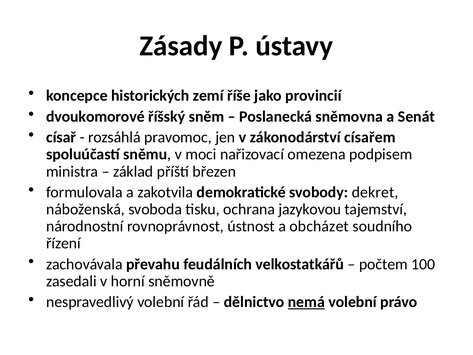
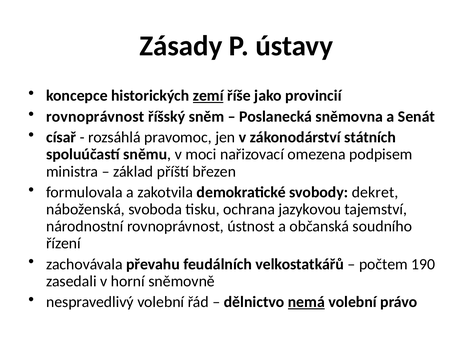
zemí underline: none -> present
dvoukomorové at (95, 117): dvoukomorové -> rovnoprávnost
císařem: císařem -> státních
obcházet: obcházet -> občanská
100: 100 -> 190
